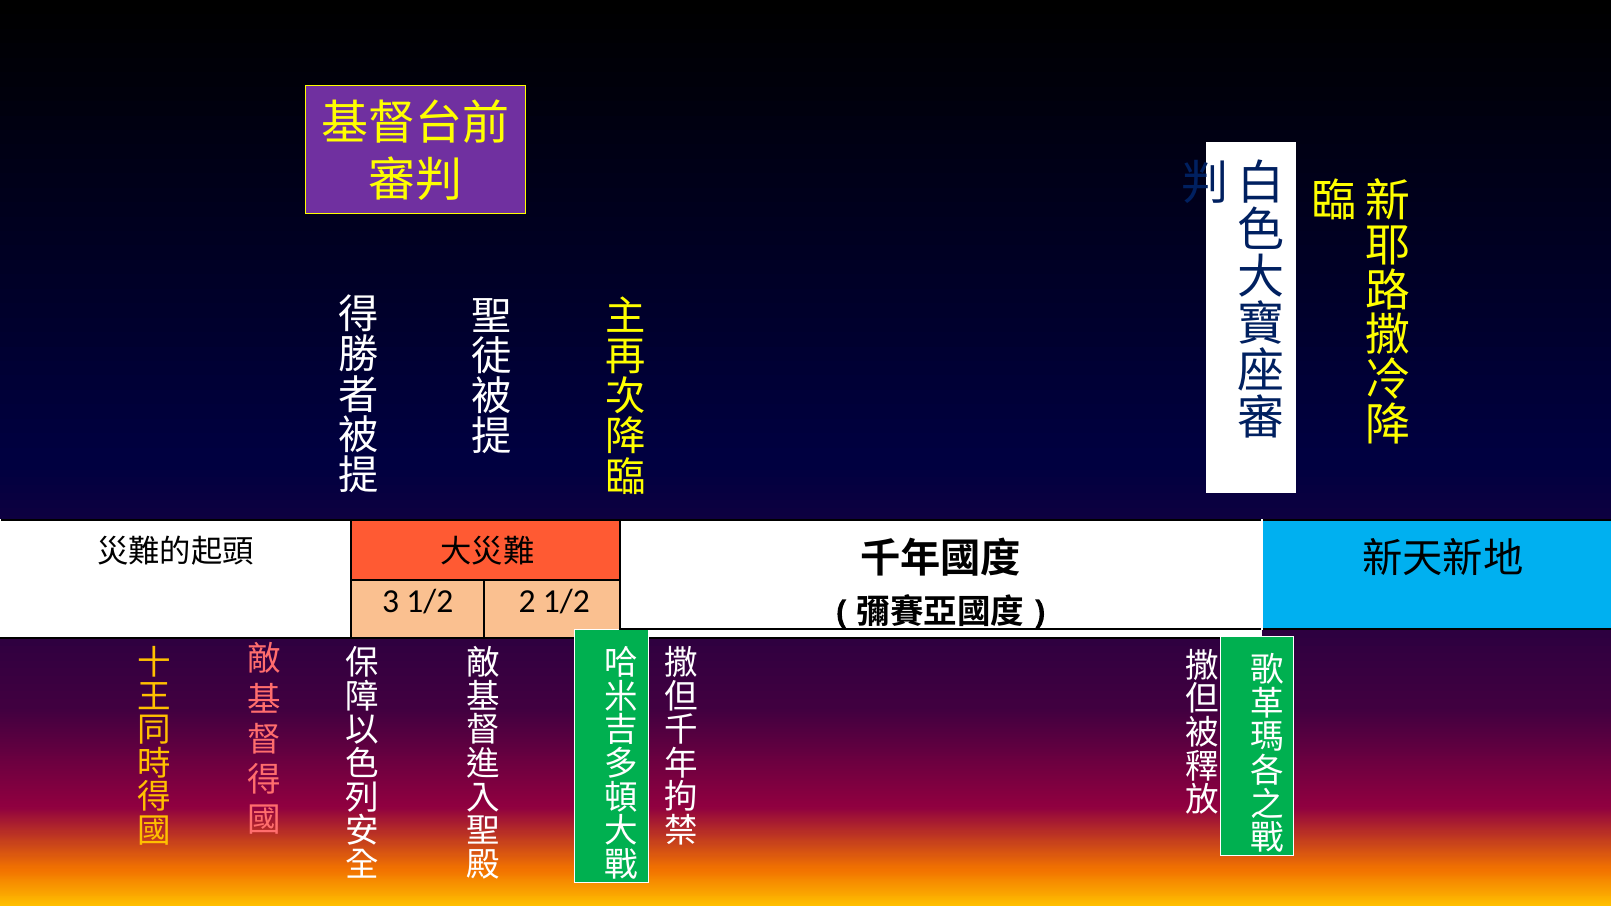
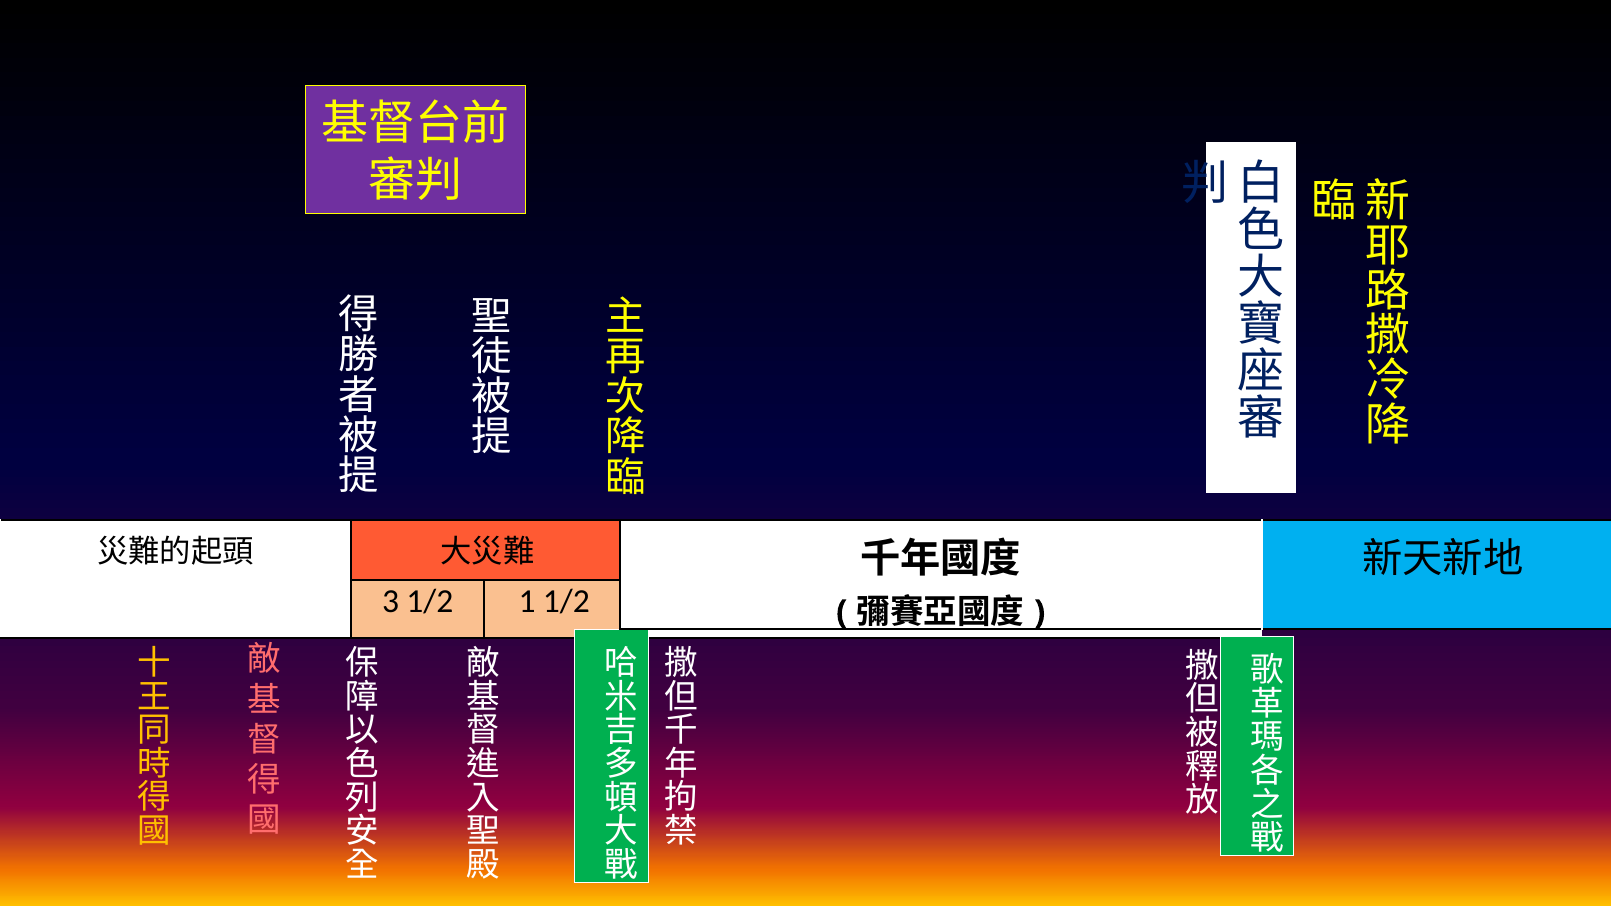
2: 2 -> 1
